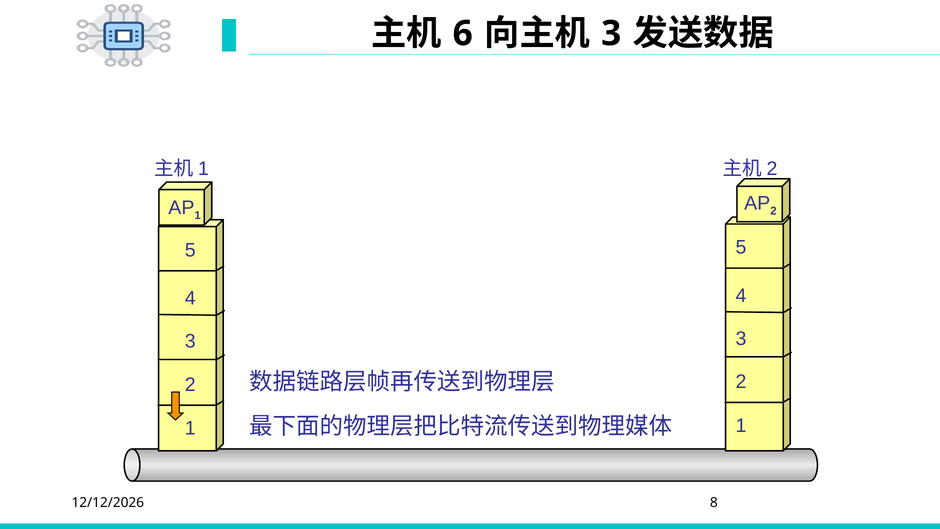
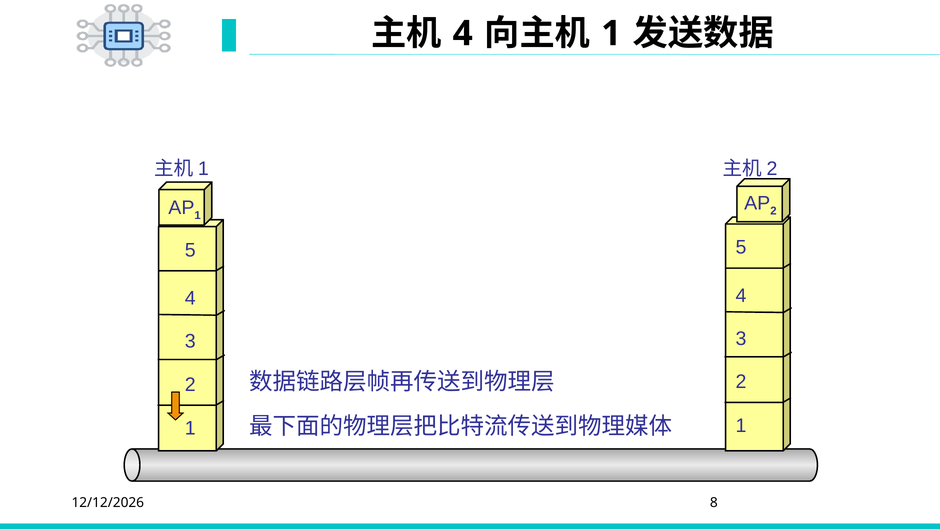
6 at (463, 33): 6 -> 4
3 at (611, 33): 3 -> 1
